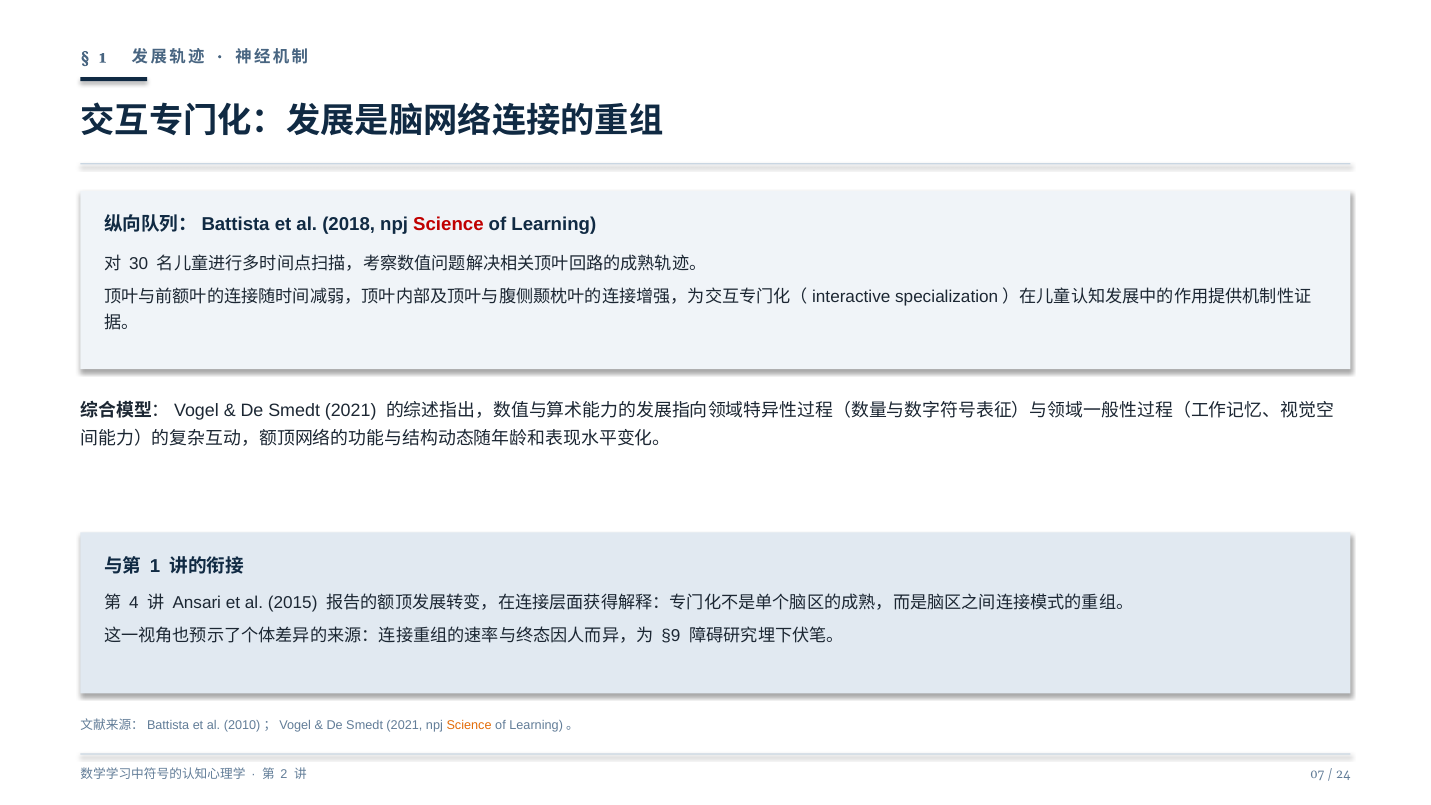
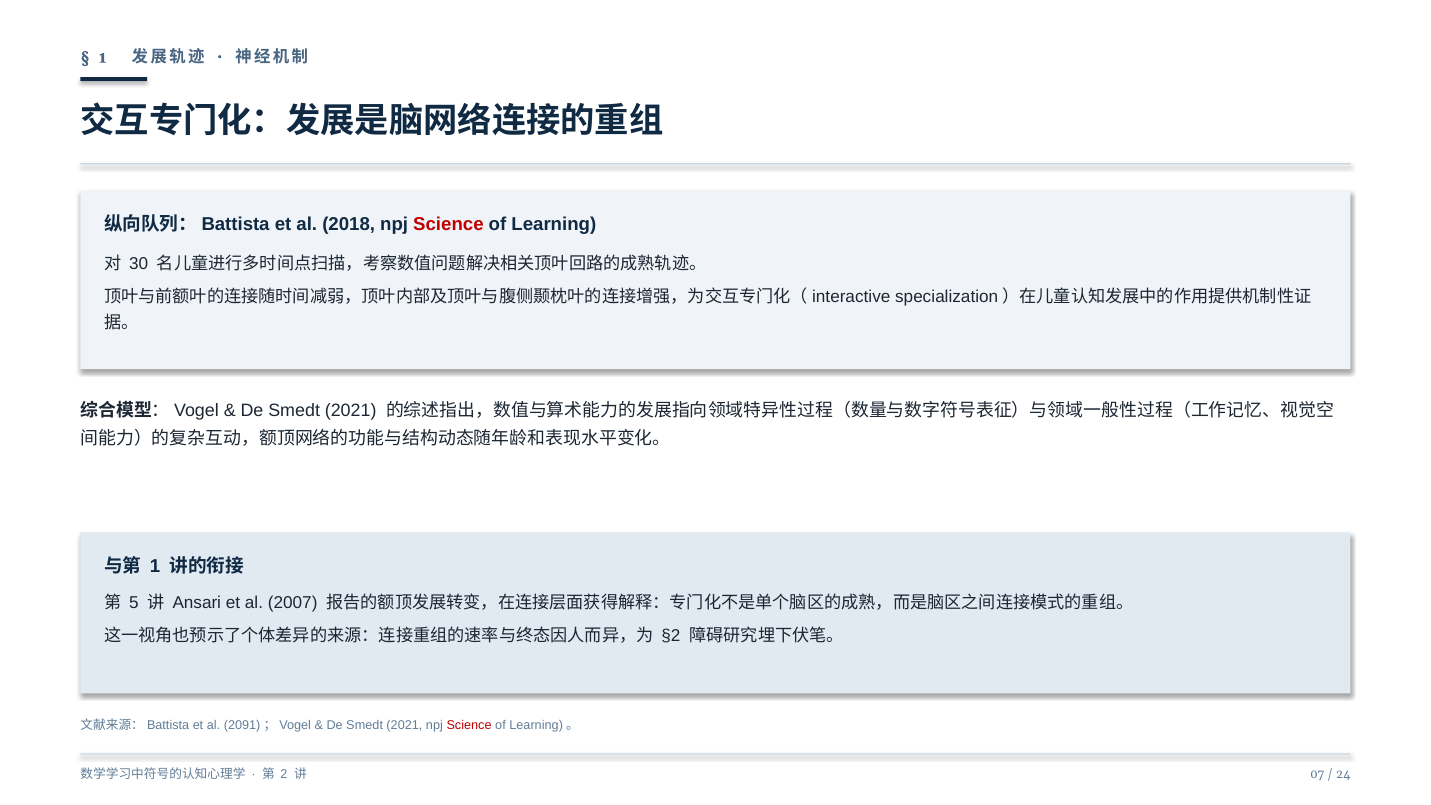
4: 4 -> 5
2015: 2015 -> 2007
§9: §9 -> §2
2010: 2010 -> 2091
Science at (469, 726) colour: orange -> red
